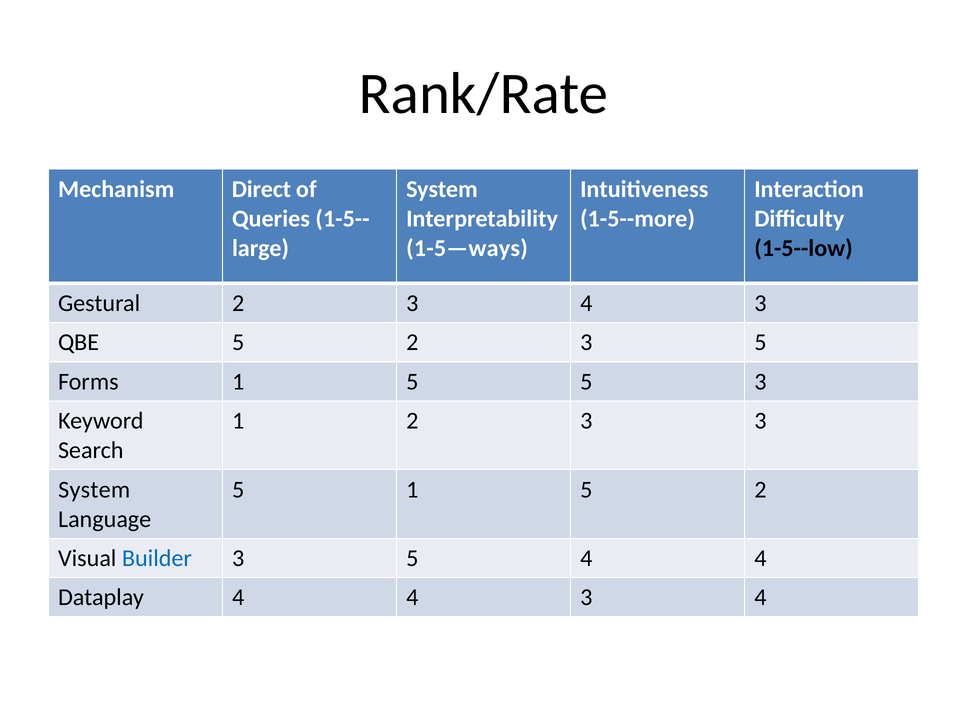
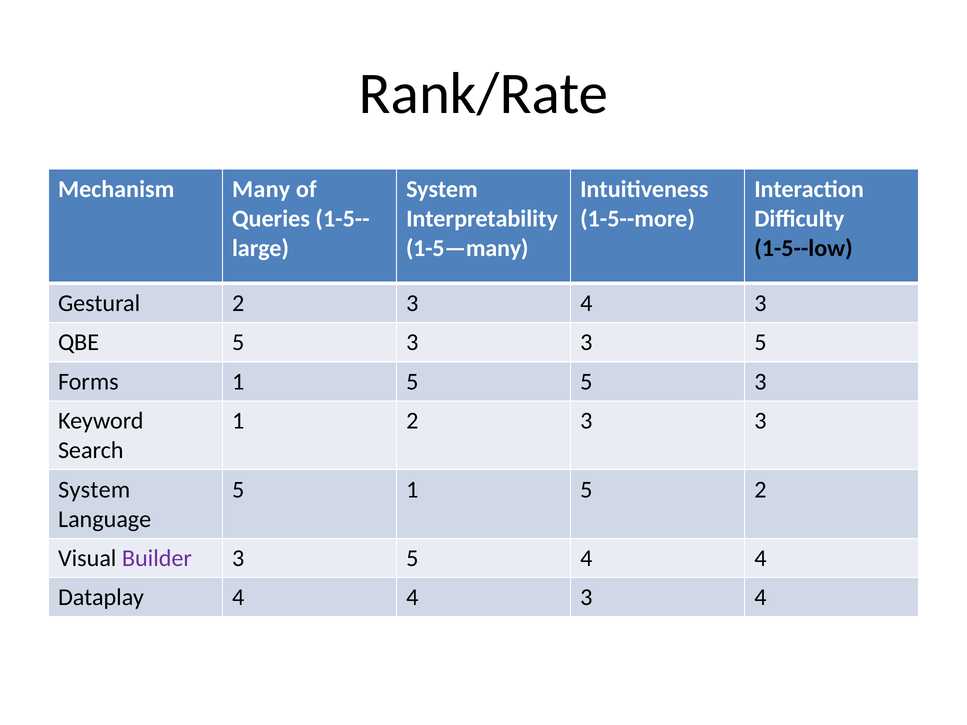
Direct: Direct -> Many
1-5—ways: 1-5—ways -> 1-5—many
QBE 5 2: 2 -> 3
Builder colour: blue -> purple
